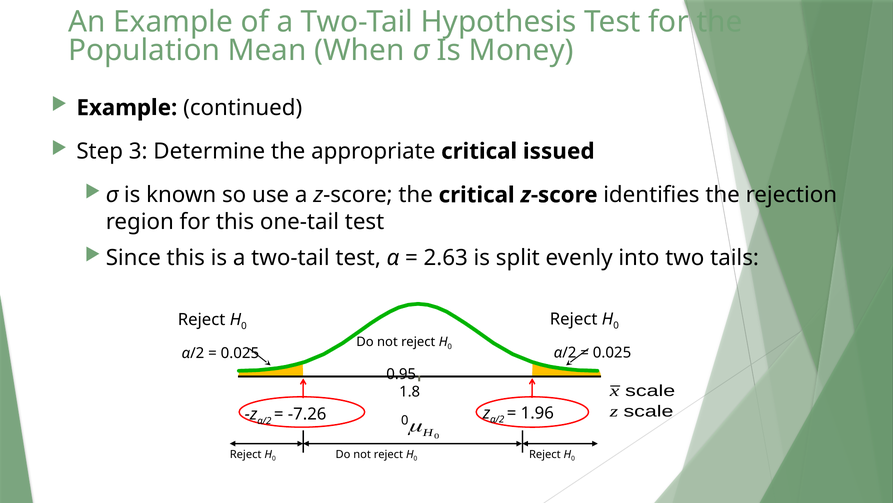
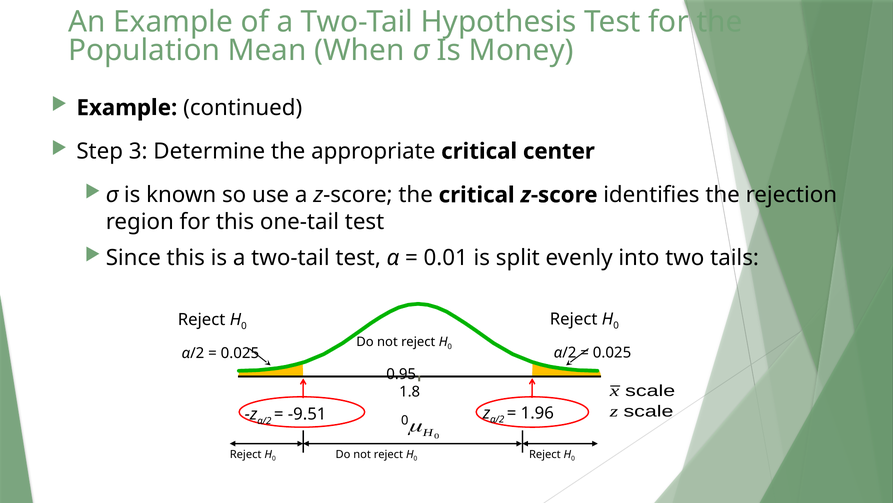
issued: issued -> center
2.63: 2.63 -> 0.01
-7.26: -7.26 -> -9.51
